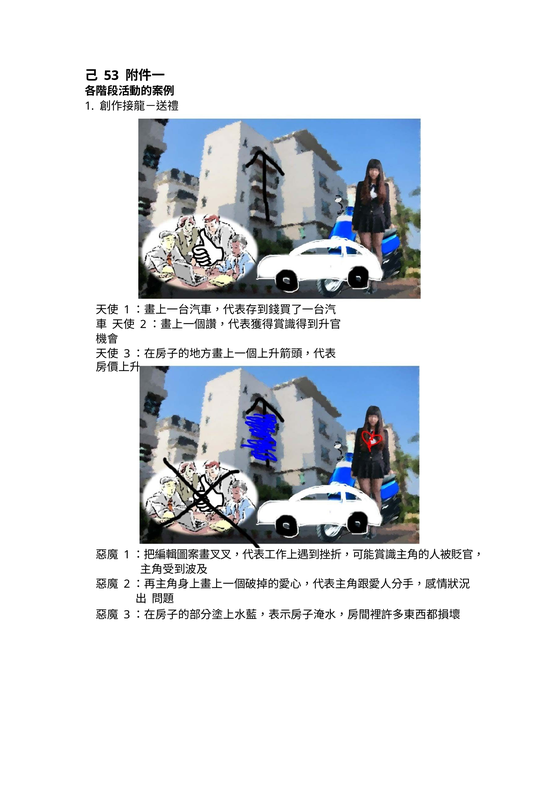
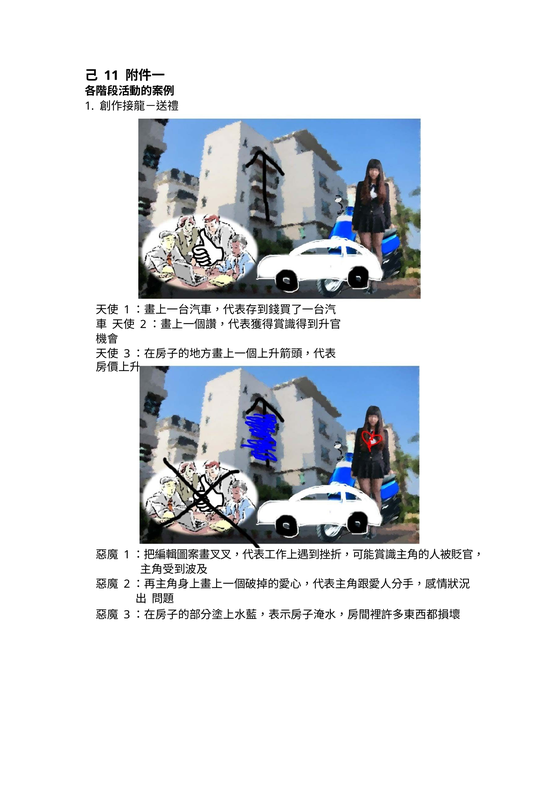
53: 53 -> 11
